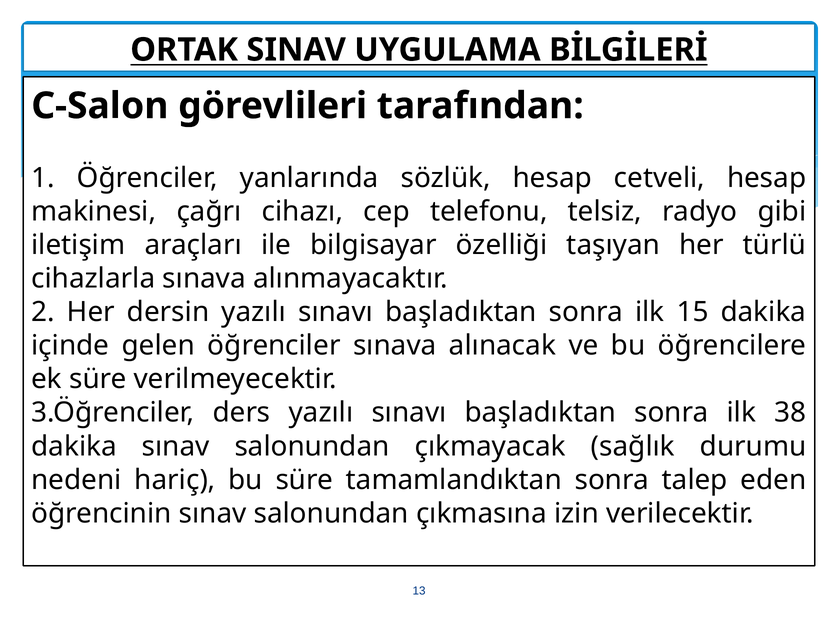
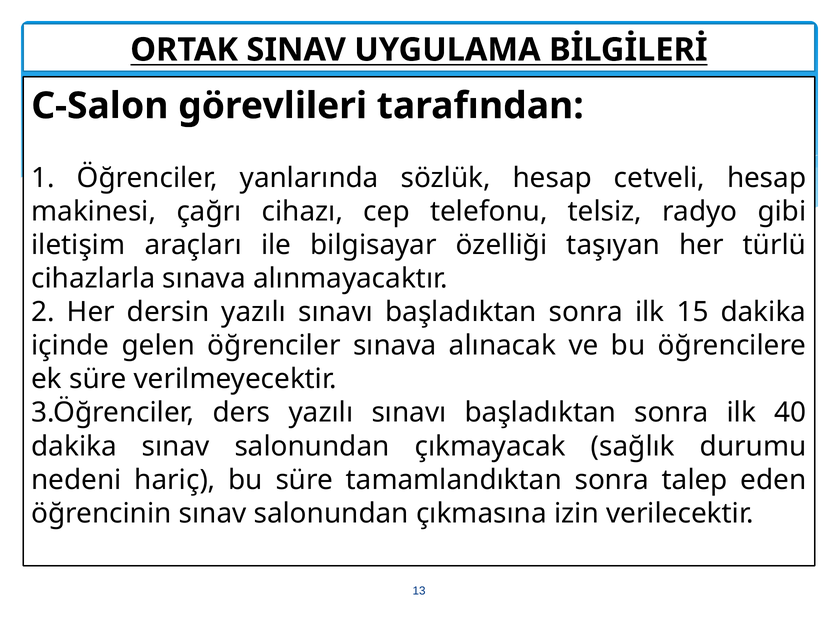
38: 38 -> 40
